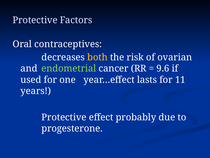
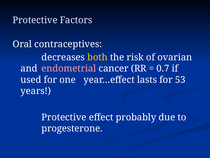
endometrial colour: light green -> pink
9.6: 9.6 -> 0.7
11: 11 -> 53
